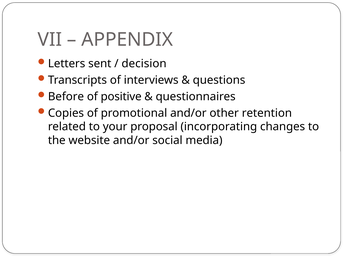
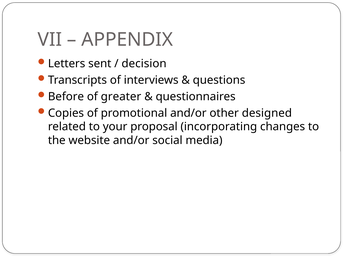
positive: positive -> greater
retention: retention -> designed
